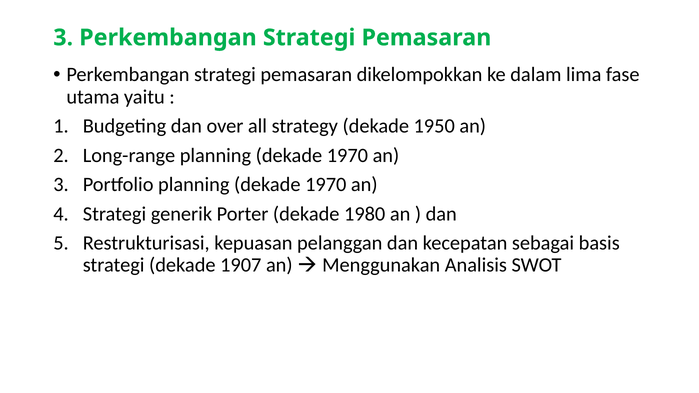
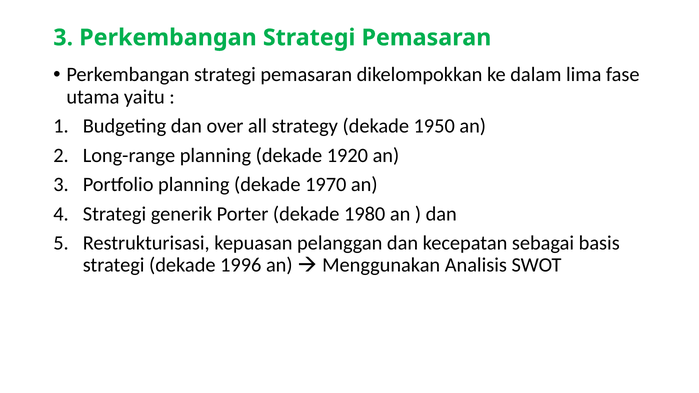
Long-range planning dekade 1970: 1970 -> 1920
1907: 1907 -> 1996
